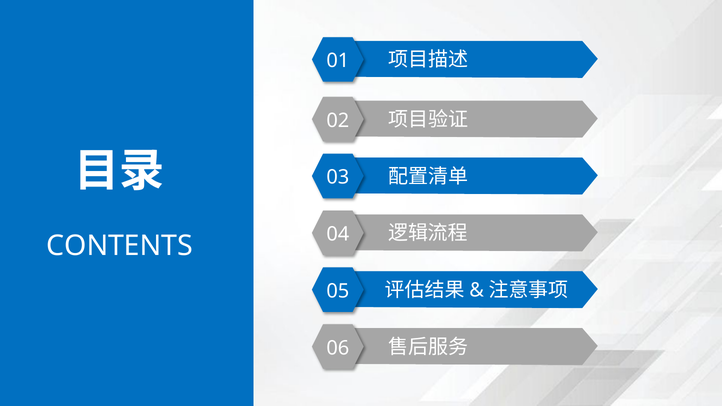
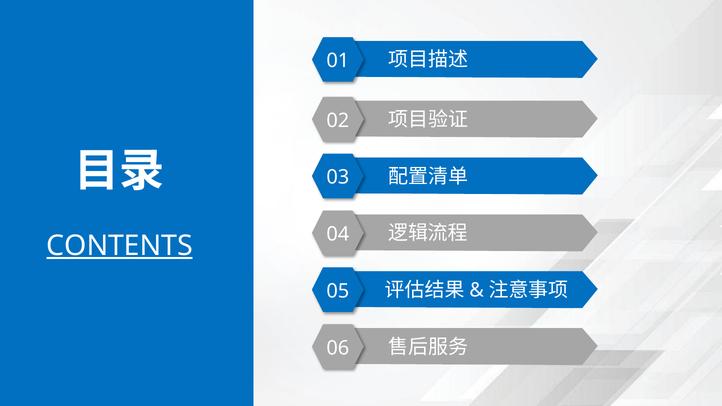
CONTENTS underline: none -> present
